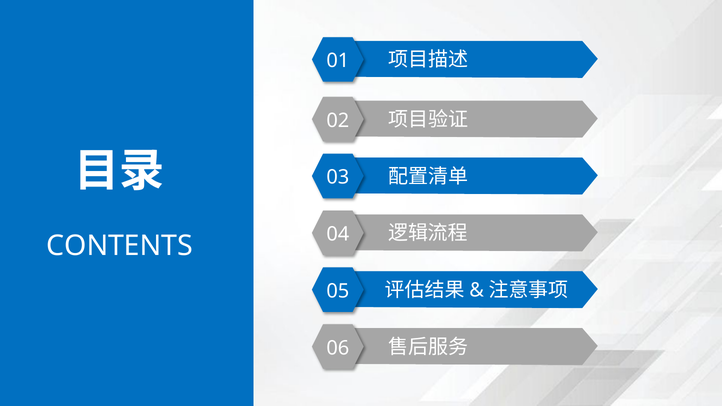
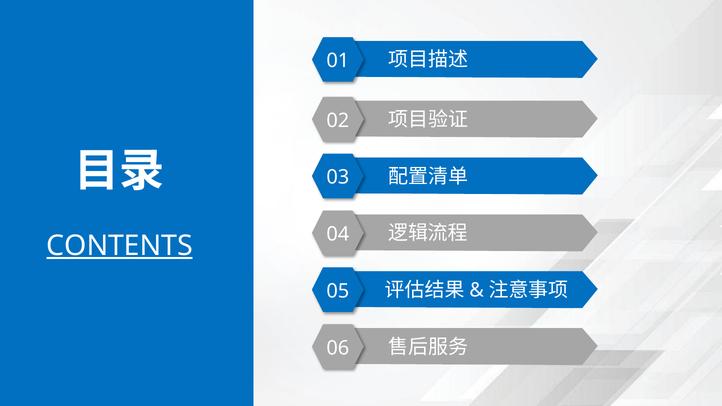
CONTENTS underline: none -> present
